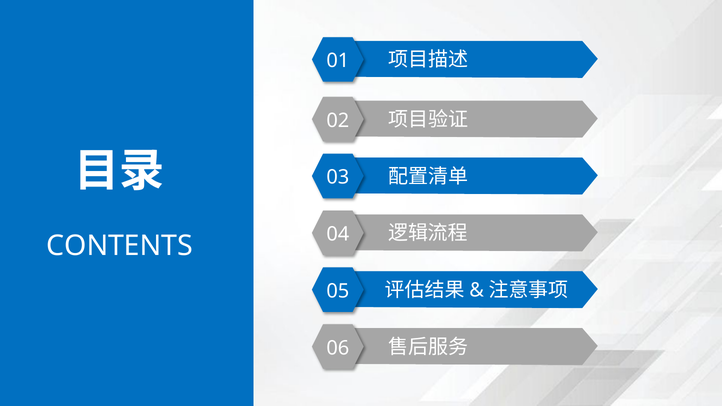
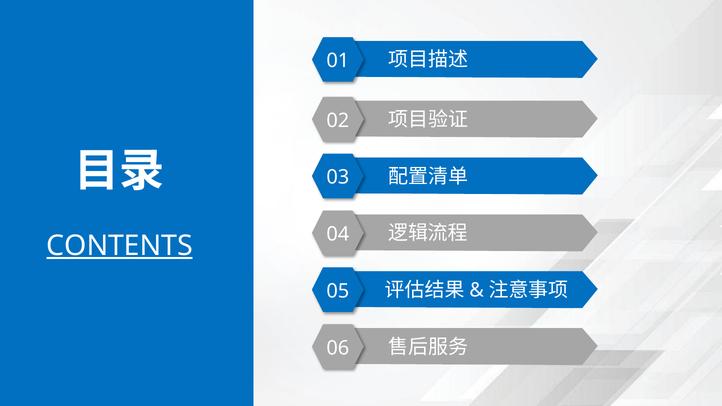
CONTENTS underline: none -> present
